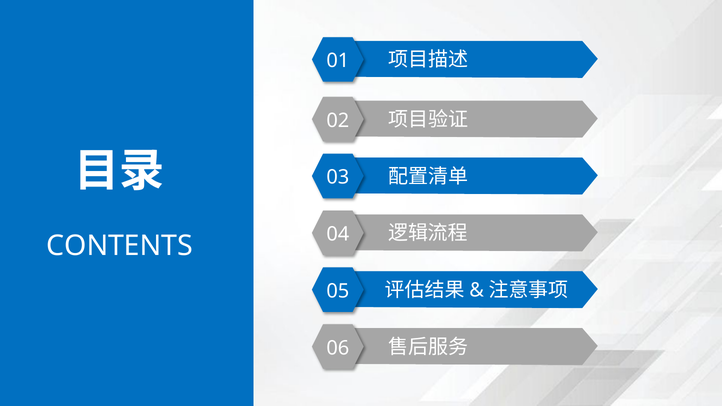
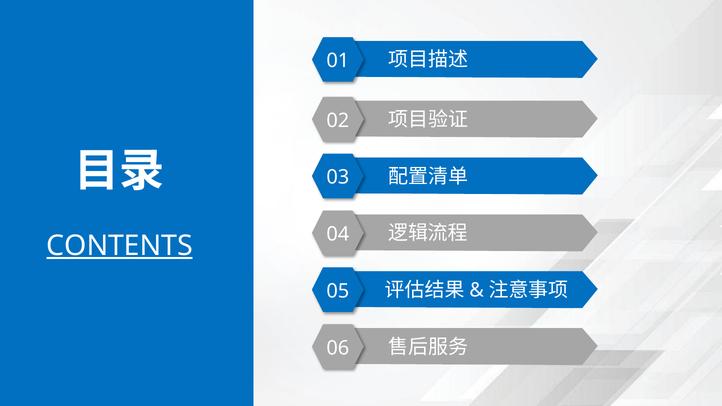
CONTENTS underline: none -> present
